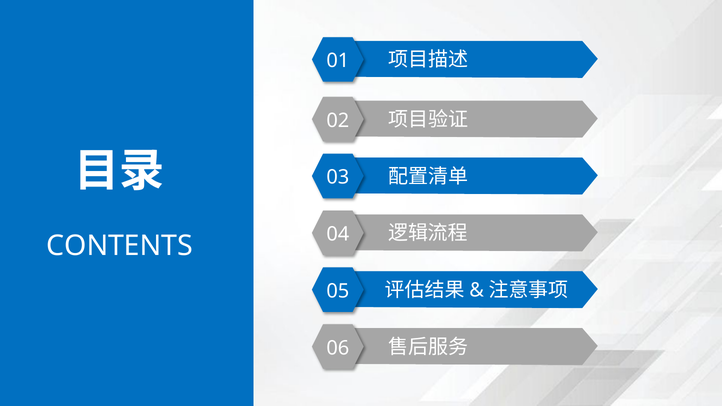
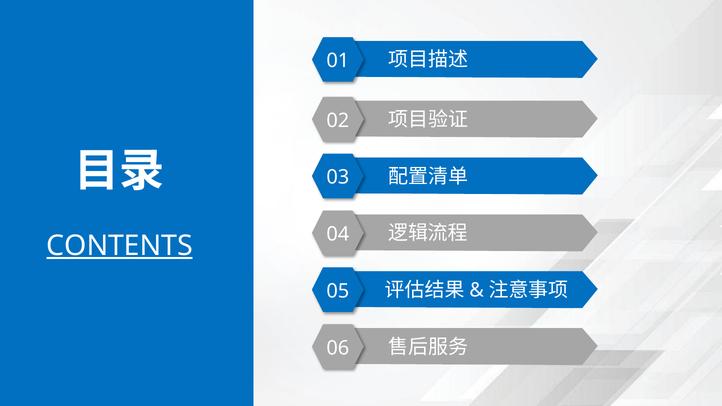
CONTENTS underline: none -> present
